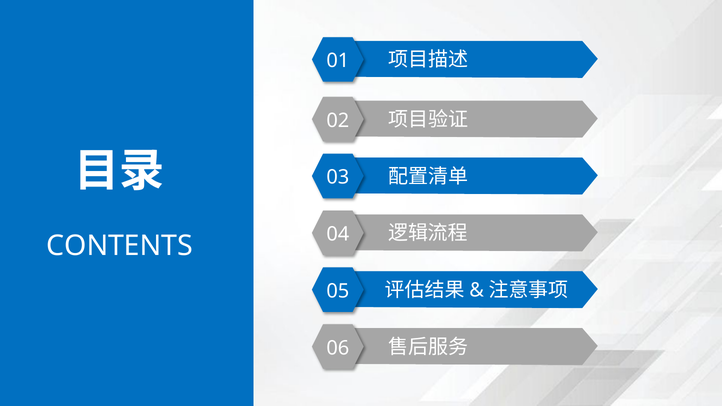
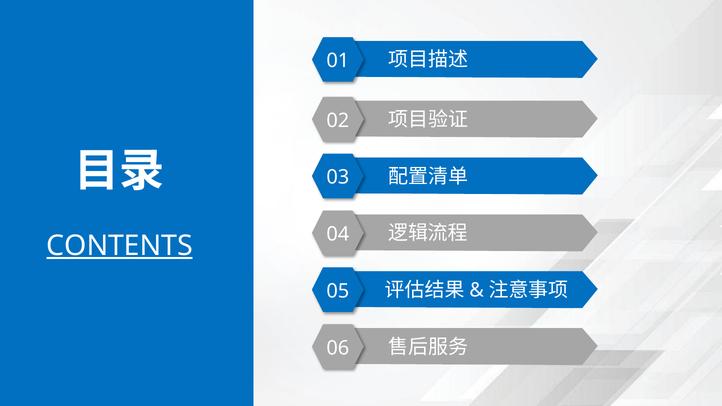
CONTENTS underline: none -> present
